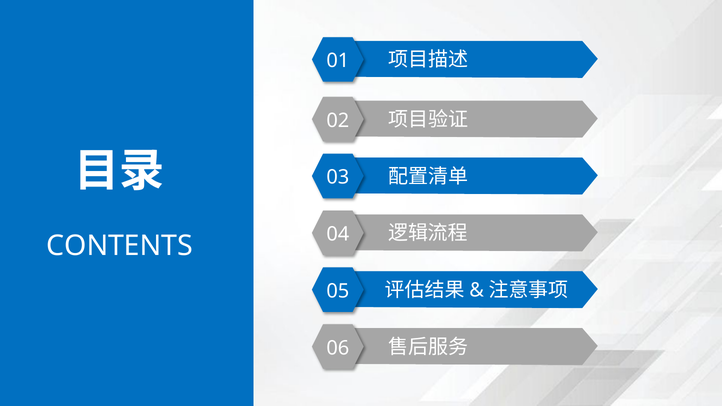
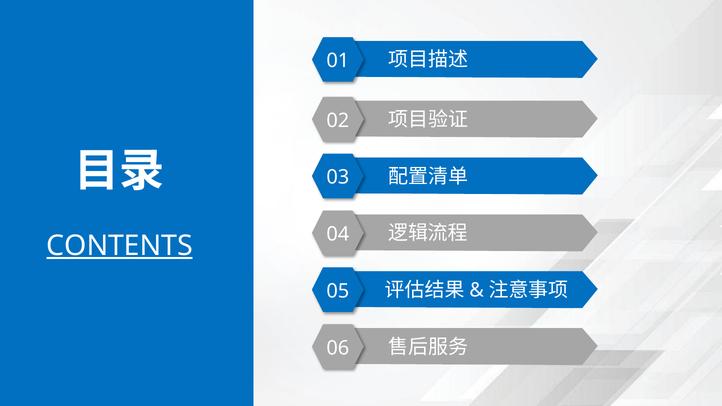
CONTENTS underline: none -> present
